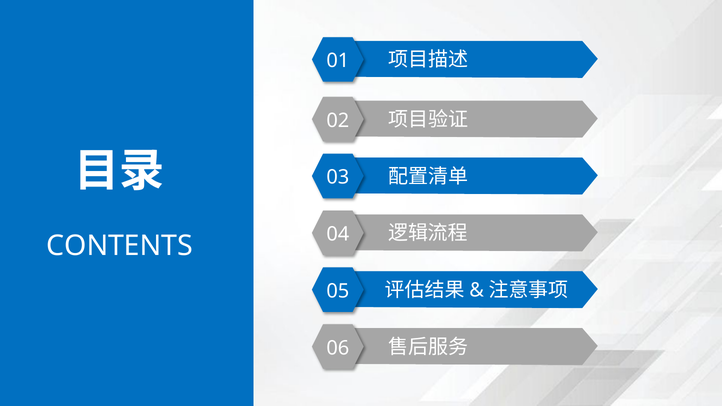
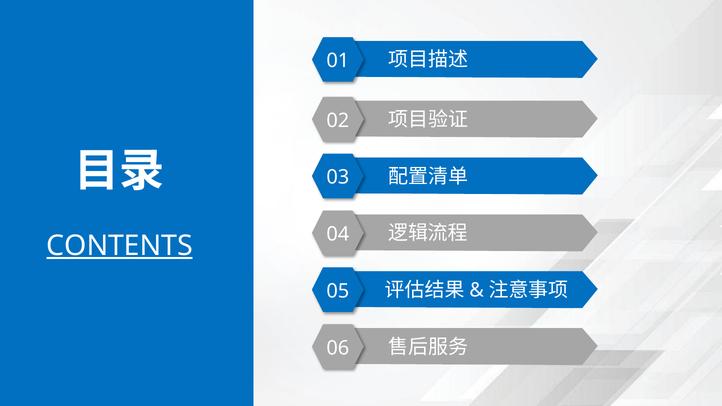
CONTENTS underline: none -> present
